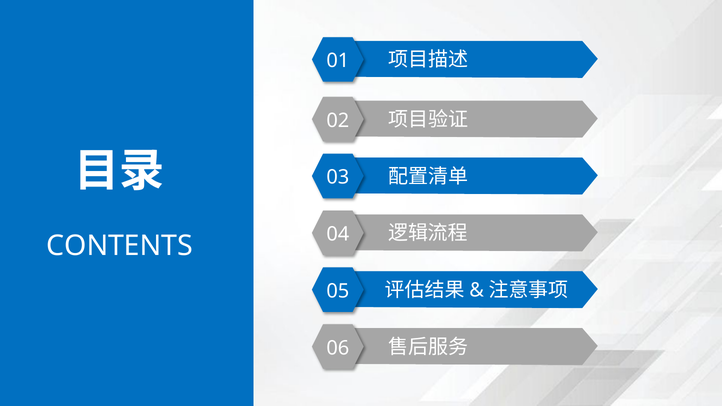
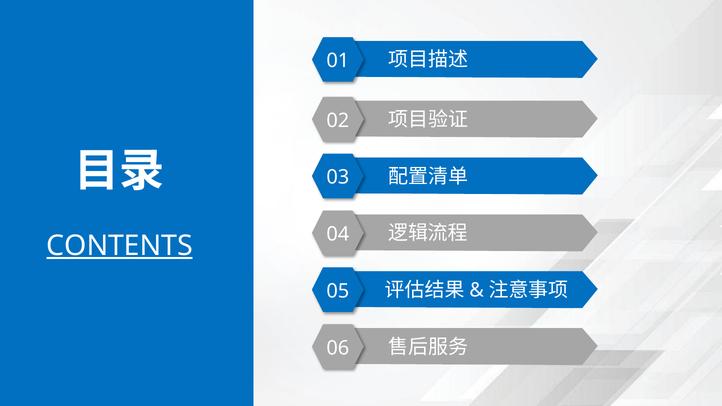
CONTENTS underline: none -> present
